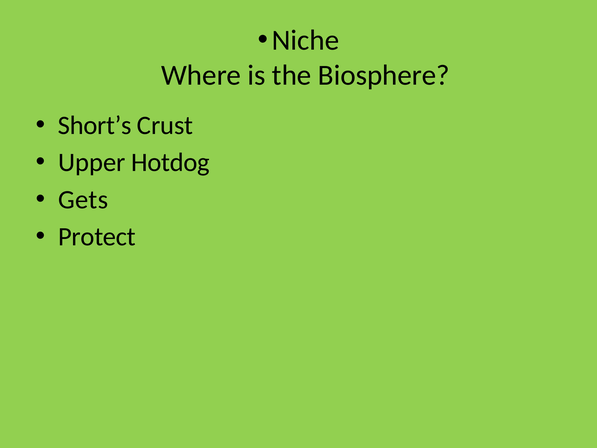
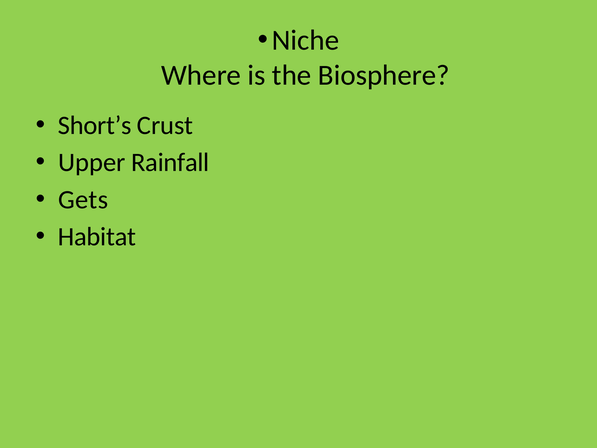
Hotdog: Hotdog -> Rainfall
Protect: Protect -> Habitat
